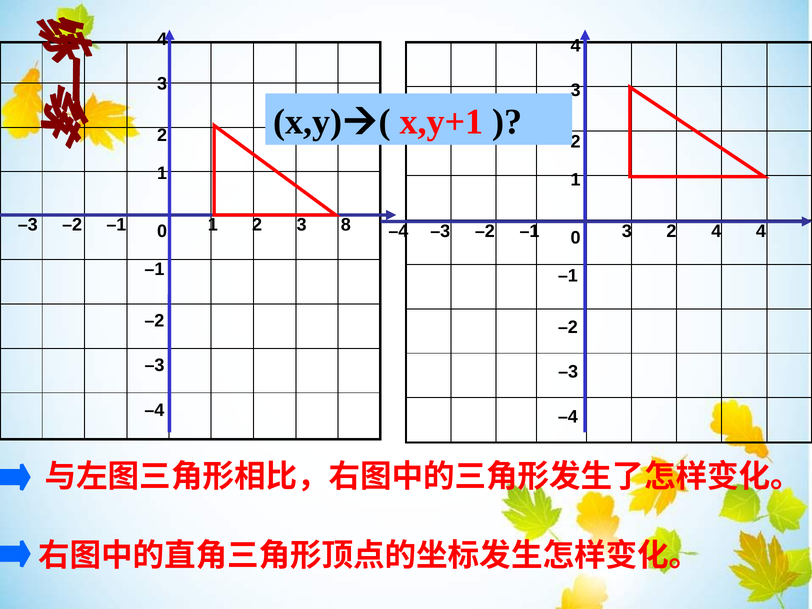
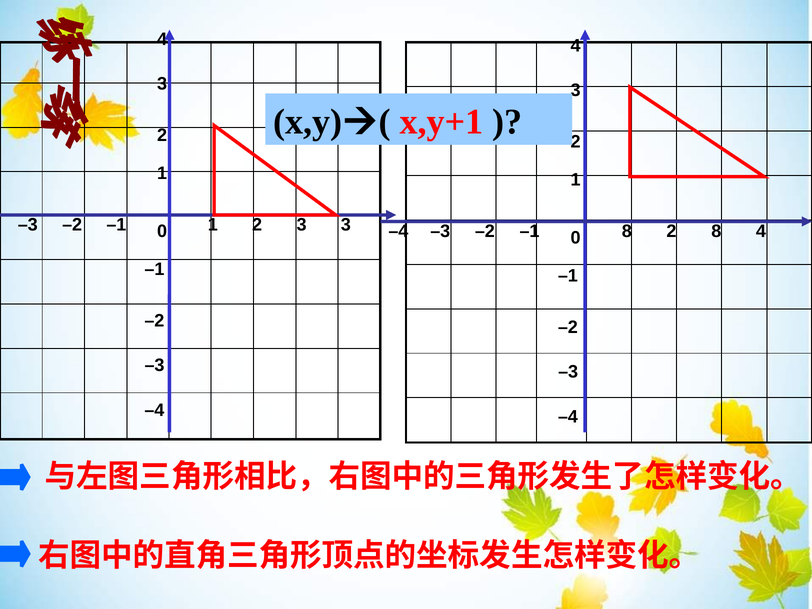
3 8: 8 -> 3
3 at (627, 231): 3 -> 8
2 4: 4 -> 8
